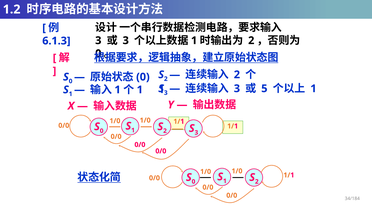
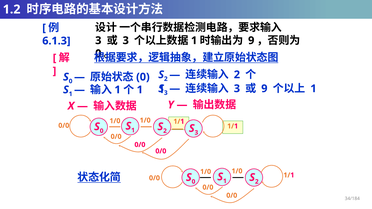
2 at (251, 41): 2 -> 9
5 at (264, 89): 5 -> 9
